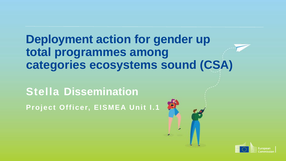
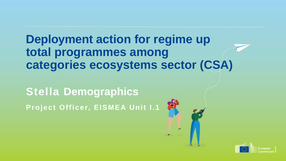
gender: gender -> regime
sound: sound -> sector
Dissemination: Dissemination -> Demographics
